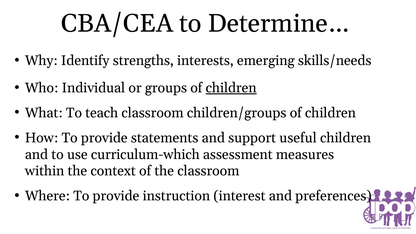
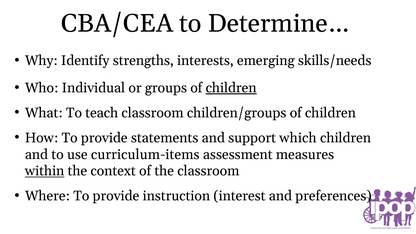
useful: useful -> which
curriculum-which: curriculum-which -> curriculum-items
within underline: none -> present
